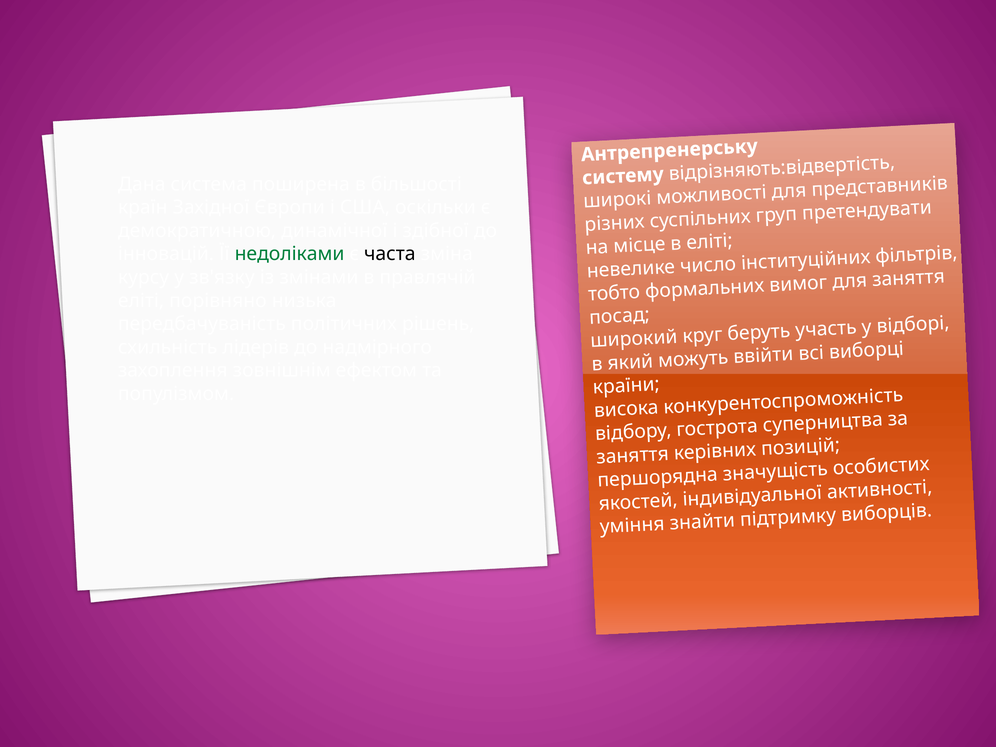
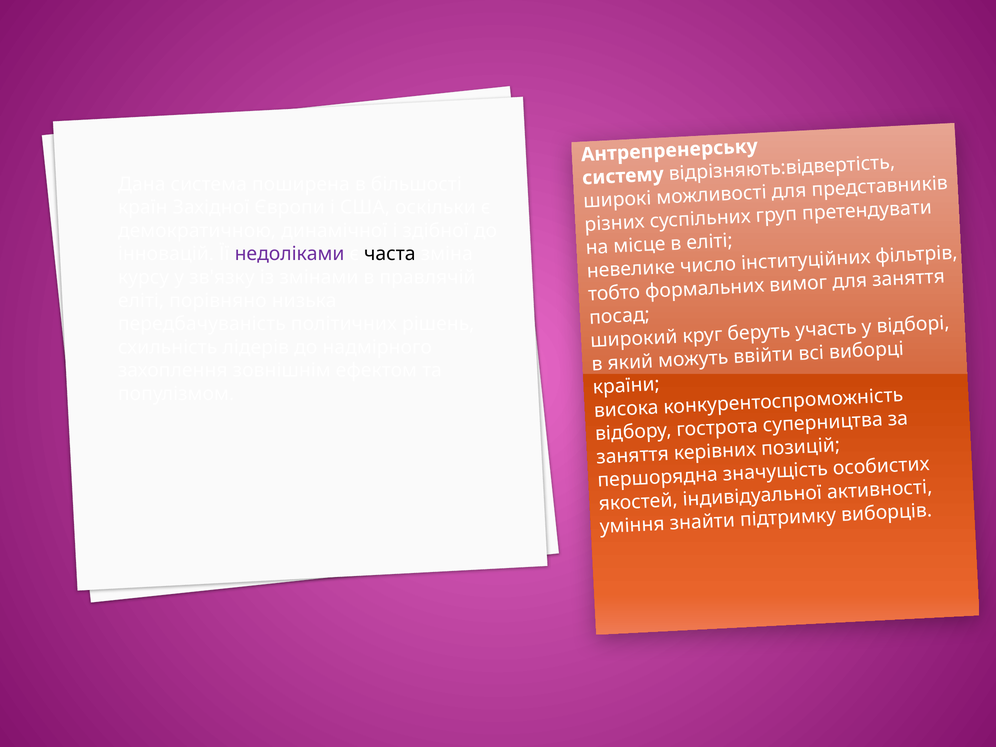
недоліками colour: green -> purple
